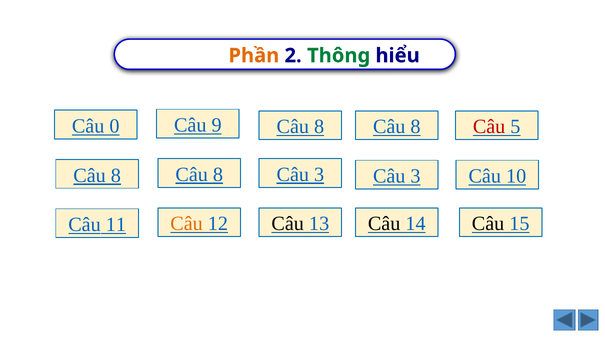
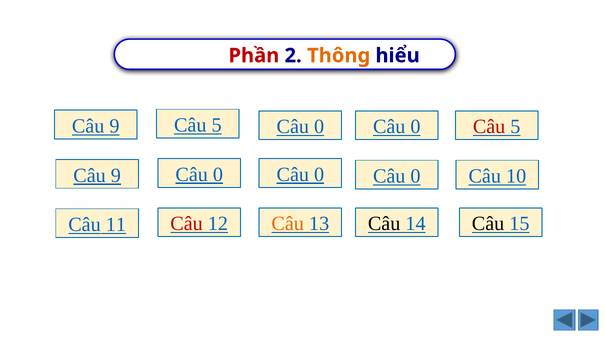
Phần colour: orange -> red
Thông colour: green -> orange
9 at (217, 125): 9 -> 5
0 at (114, 126): 0 -> 9
8 at (319, 127): 8 -> 0
8 at (416, 127): 8 -> 0
8 at (218, 175): 8 -> 0
3 at (319, 175): 3 -> 0
3 at (416, 176): 3 -> 0
8 at (116, 176): 8 -> 9
Câu at (187, 224) colour: orange -> red
Câu at (288, 224) colour: black -> orange
